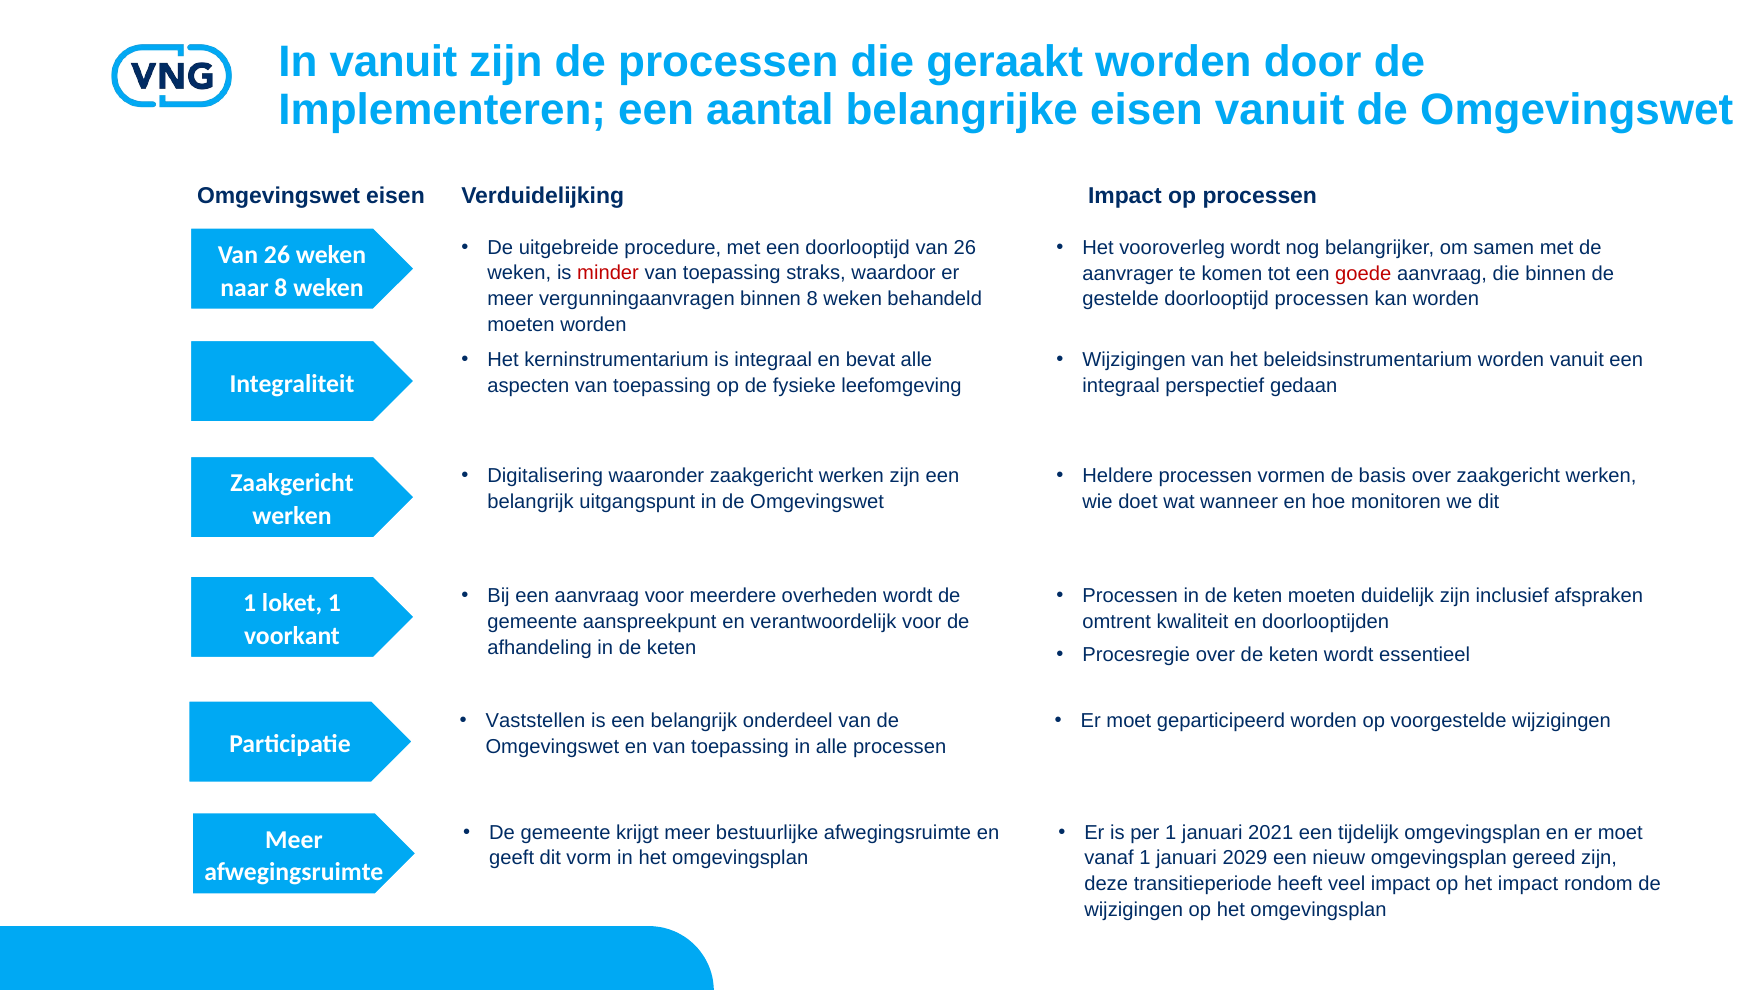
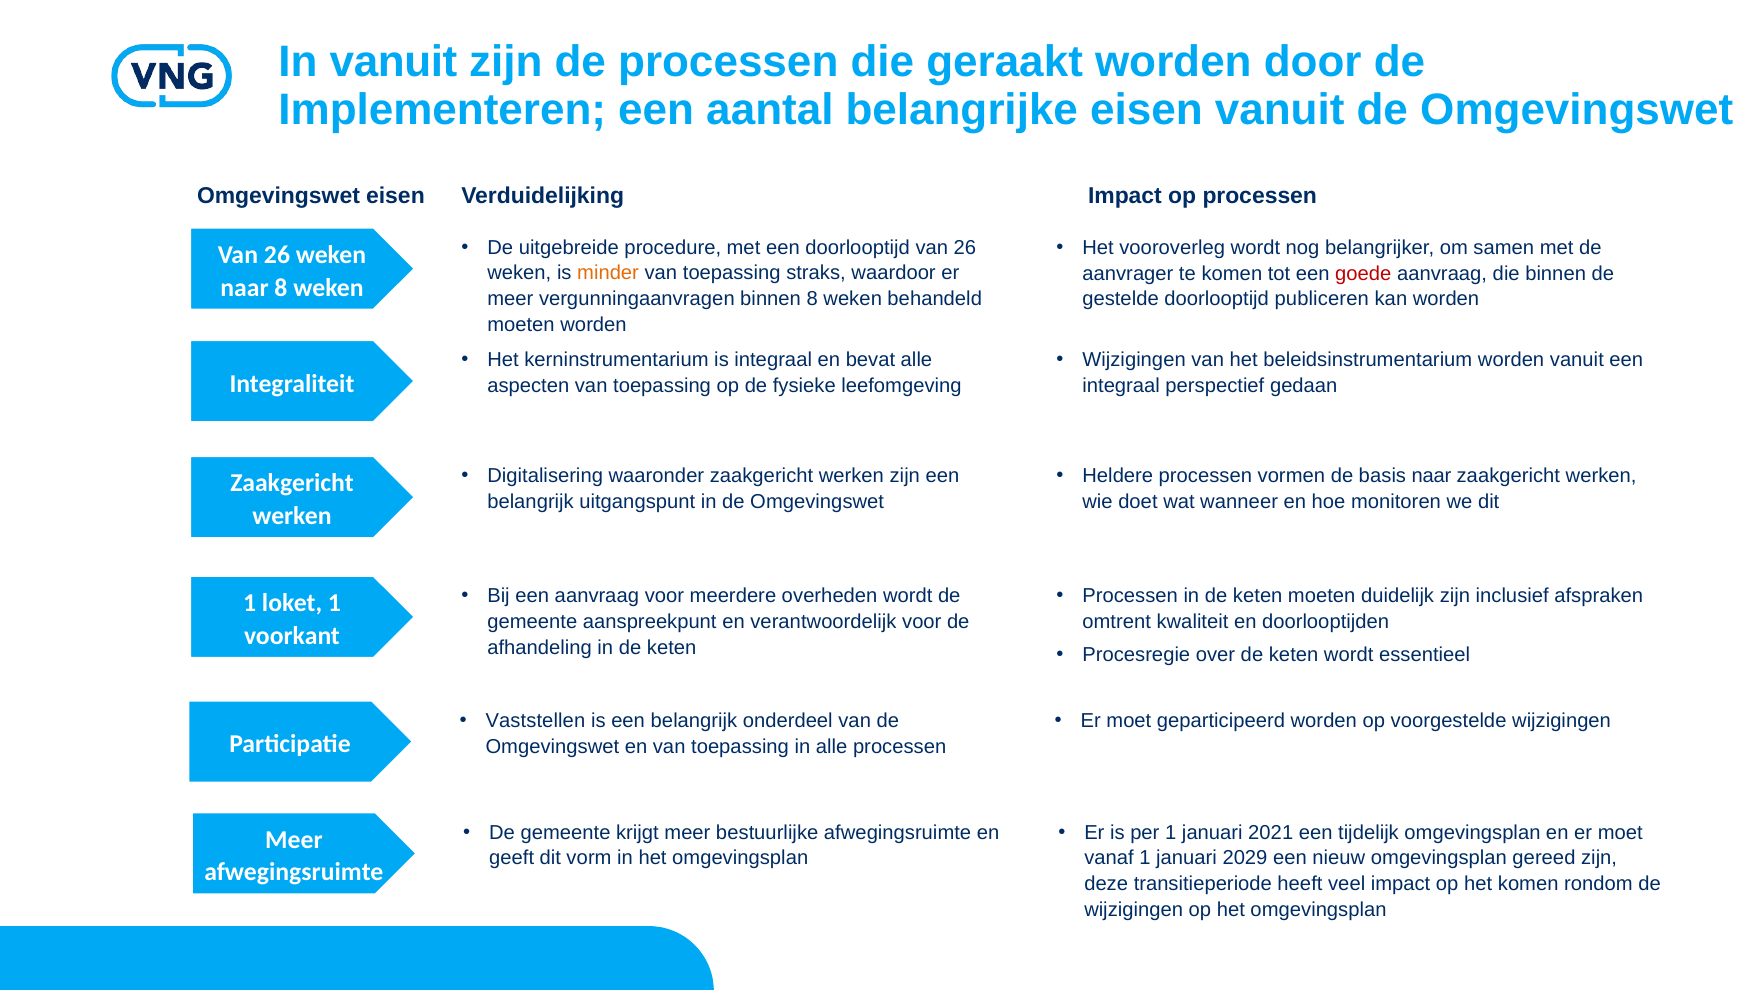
minder colour: red -> orange
doorlooptijd processen: processen -> publiceren
basis over: over -> naar
het impact: impact -> komen
